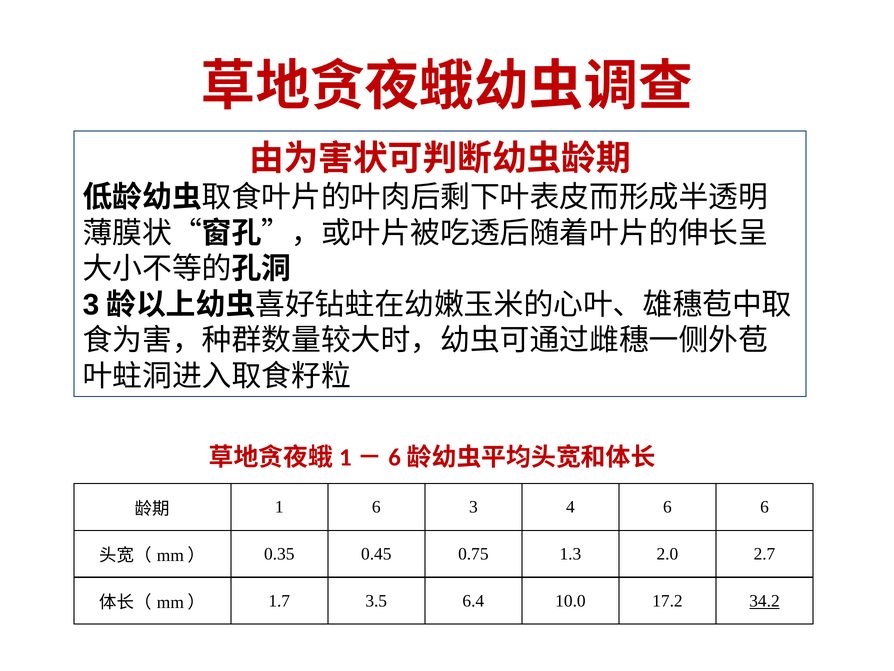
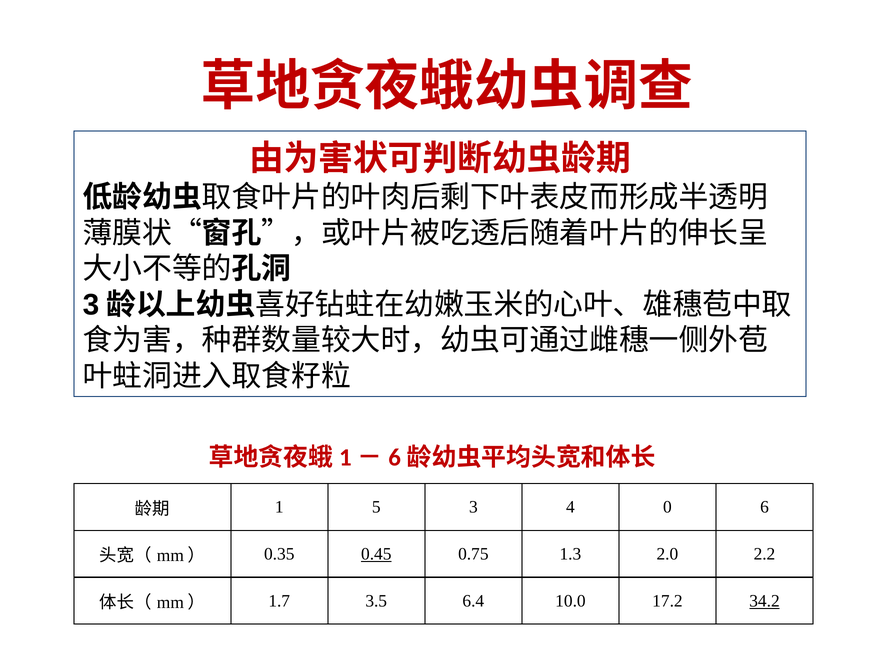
1 6: 6 -> 5
4 6: 6 -> 0
0.45 underline: none -> present
2.7: 2.7 -> 2.2
